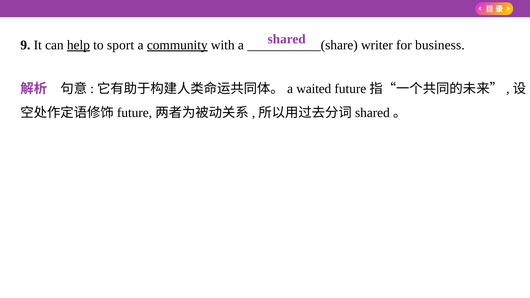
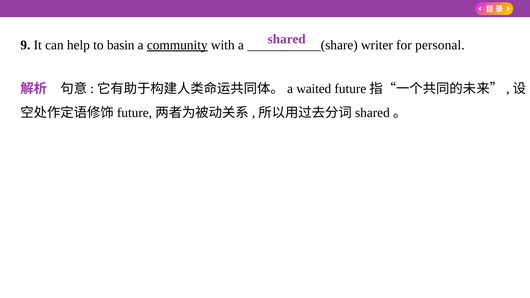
help underline: present -> none
sport: sport -> basin
business: business -> personal
